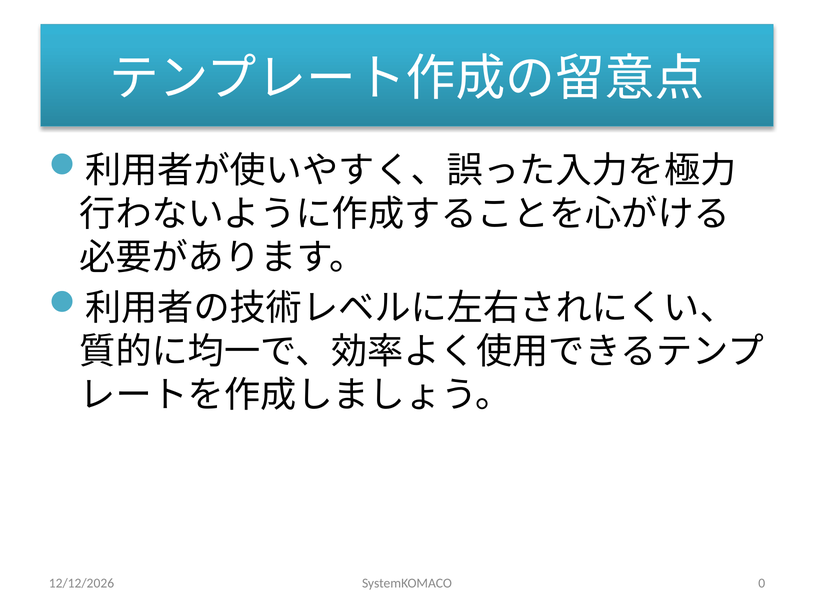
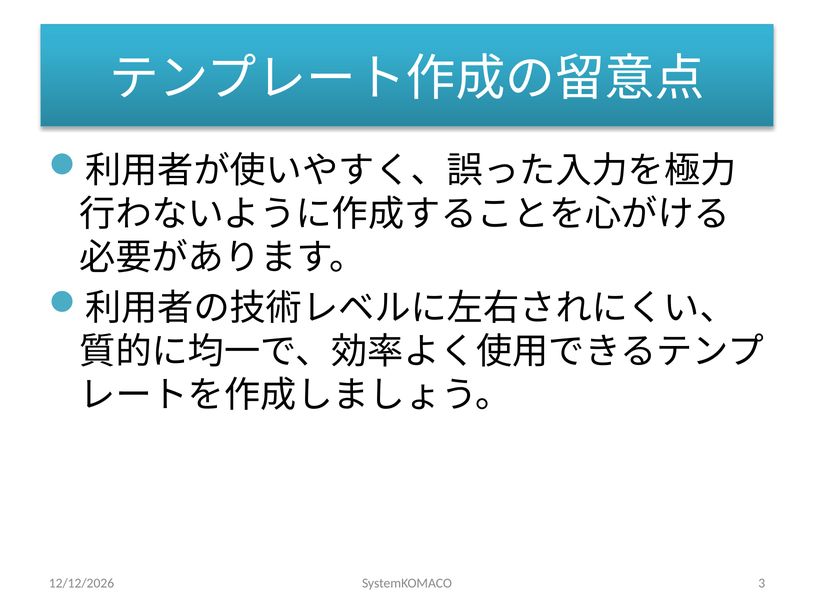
0: 0 -> 3
